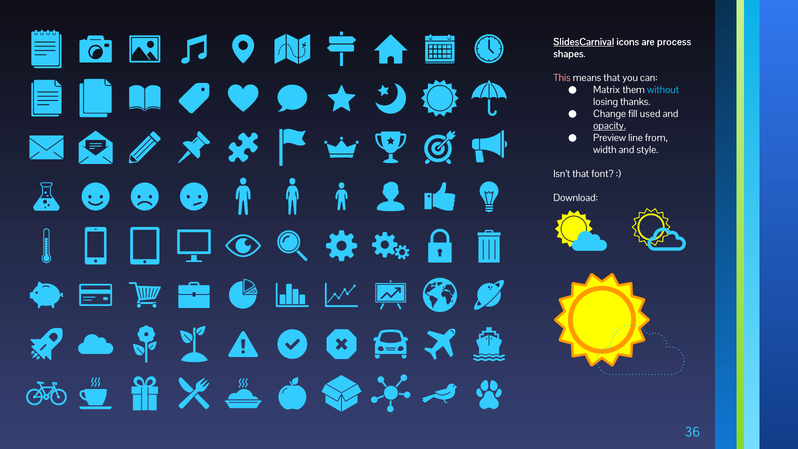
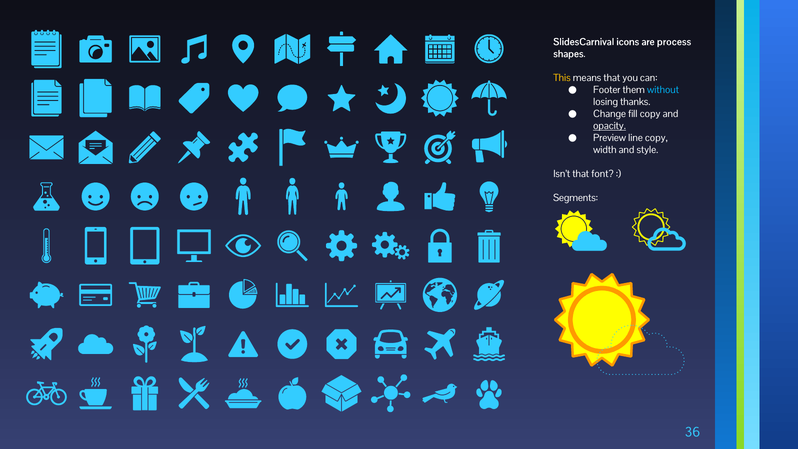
SlidesCarnival underline: present -> none
This colour: pink -> yellow
Matrix: Matrix -> Footer
fill used: used -> copy
line from: from -> copy
Download: Download -> Segments
